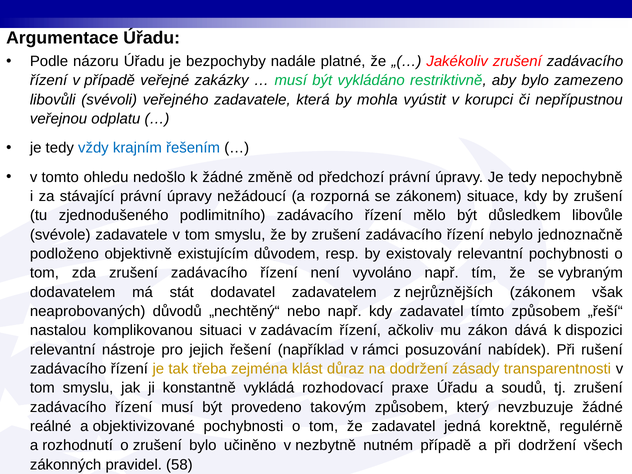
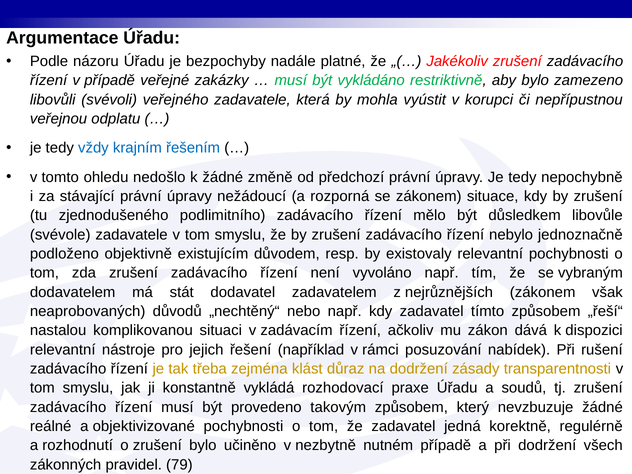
58: 58 -> 79
